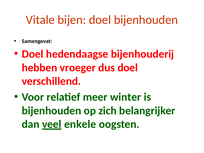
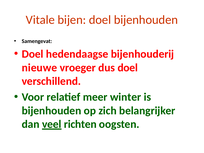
hebben: hebben -> nieuwe
enkele: enkele -> richten
